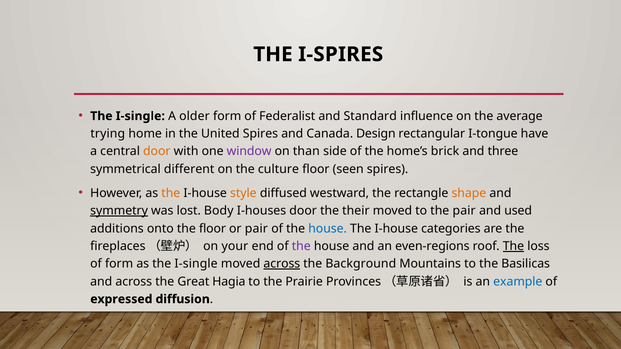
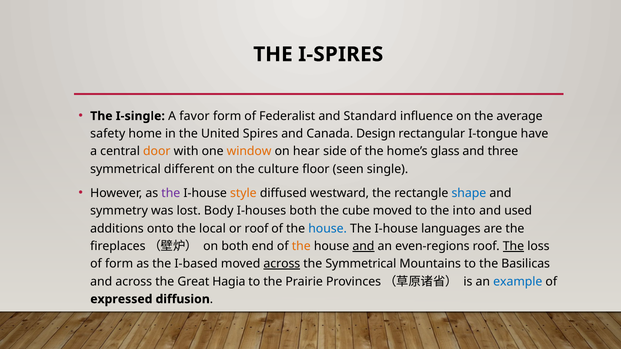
older: older -> favor
trying: trying -> safety
window colour: purple -> orange
than: than -> hear
brick: brick -> glass
seen spires: spires -> single
the at (171, 193) colour: orange -> purple
shape colour: orange -> blue
symmetry underline: present -> none
I-houses door: door -> both
their: their -> cube
the pair: pair -> into
the floor: floor -> local
or pair: pair -> roof
categories: categories -> languages
on your: your -> both
the at (301, 246) colour: purple -> orange
and at (363, 246) underline: none -> present
as the I-single: I-single -> I-based
the Background: Background -> Symmetrical
